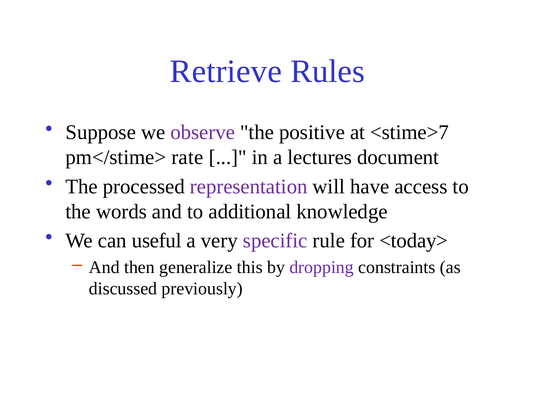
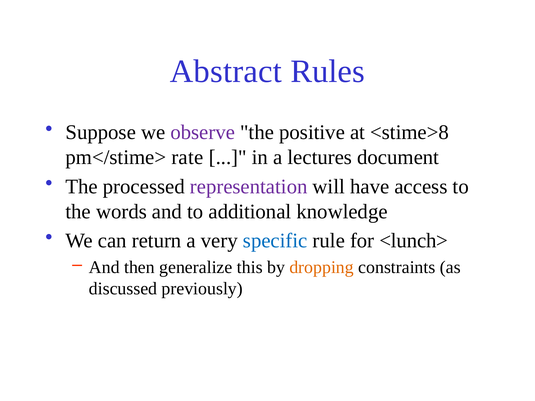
Retrieve: Retrieve -> Abstract
<stime>7: <stime>7 -> <stime>8
useful: useful -> return
specific colour: purple -> blue
<today>: <today> -> <lunch>
dropping colour: purple -> orange
